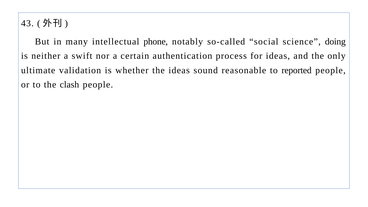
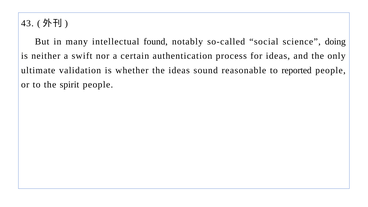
phone: phone -> found
clash: clash -> spirit
